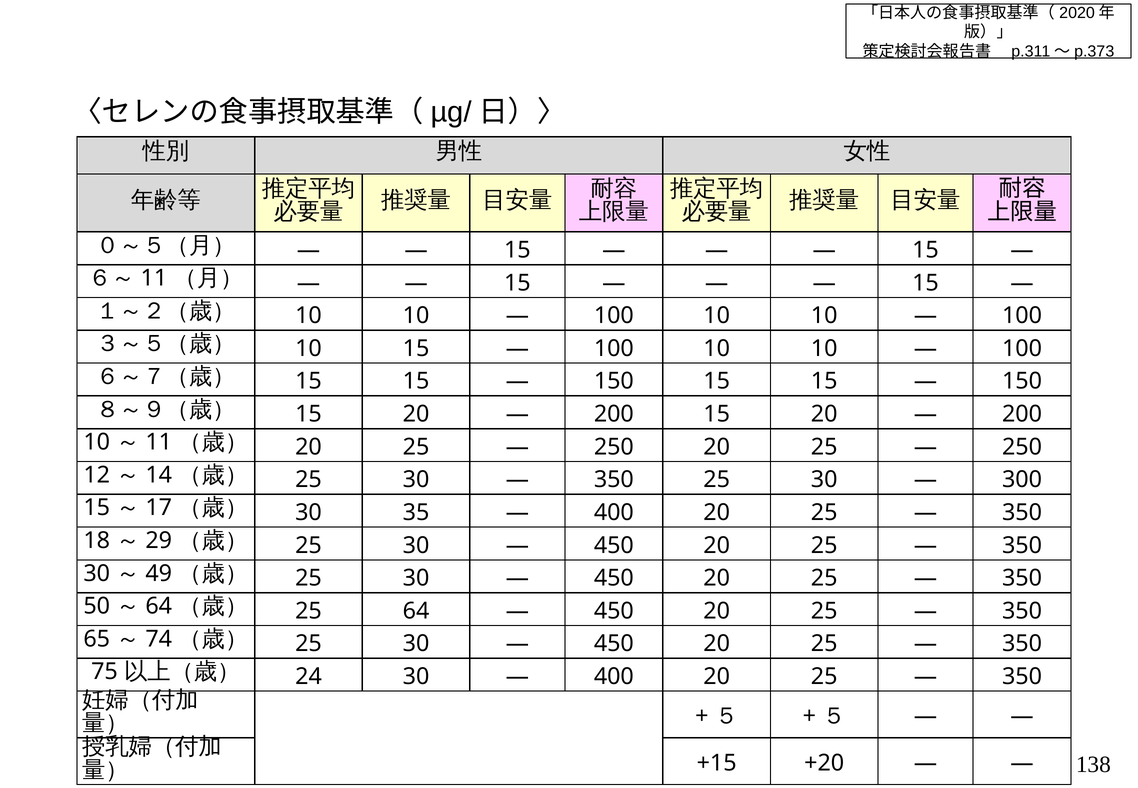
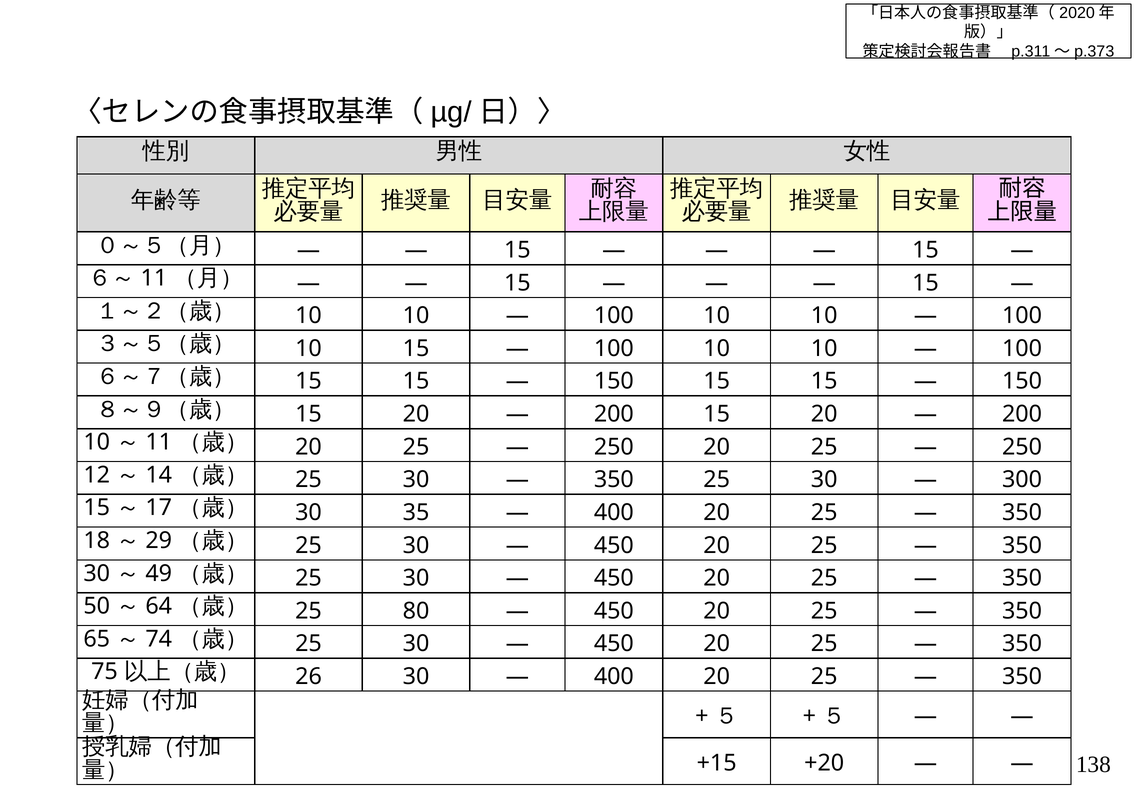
64: 64 -> 80
24: 24 -> 26
